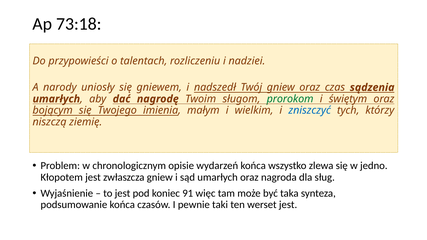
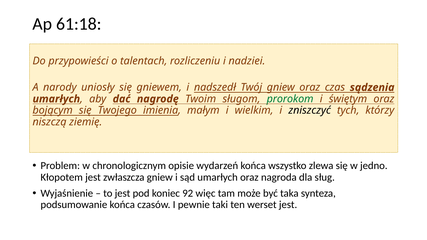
73:18: 73:18 -> 61:18
zniszczyć colour: blue -> black
91: 91 -> 92
